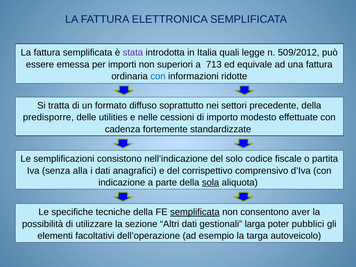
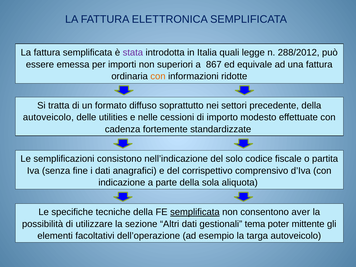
509/2012: 509/2012 -> 288/2012
713: 713 -> 867
con at (158, 76) colour: blue -> orange
predisporre at (48, 117): predisporre -> autoveicolo
alla: alla -> fine
sola underline: present -> none
larga: larga -> tema
pubblici: pubblici -> mittente
